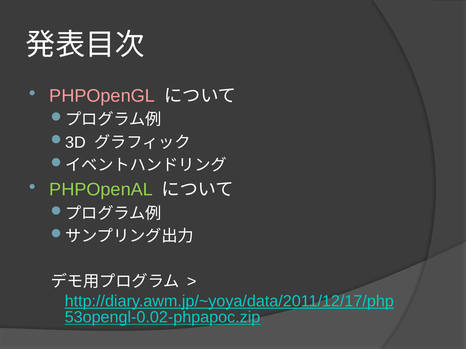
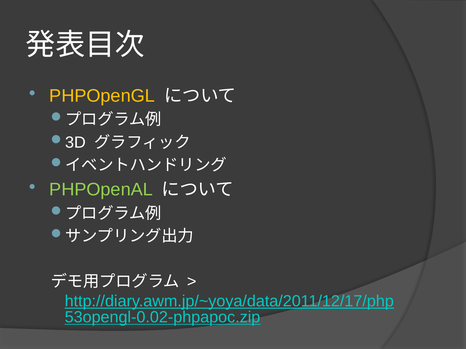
PHPOpenGL colour: pink -> yellow
